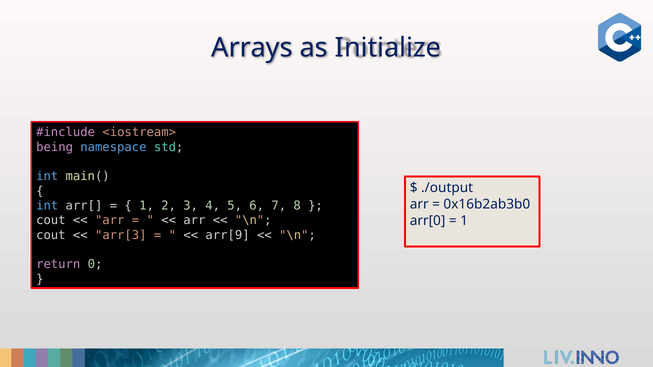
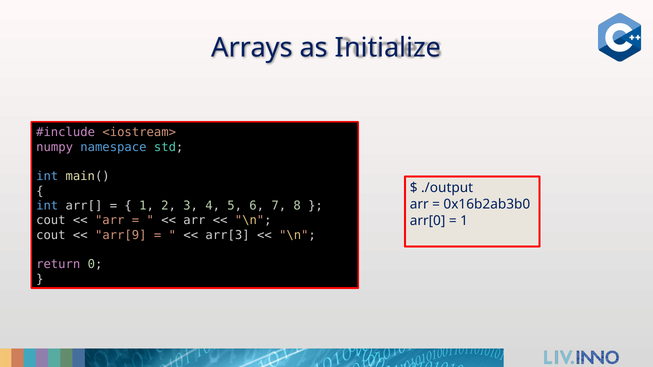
being: being -> numpy
arr[3: arr[3 -> arr[9
arr[9: arr[9 -> arr[3
